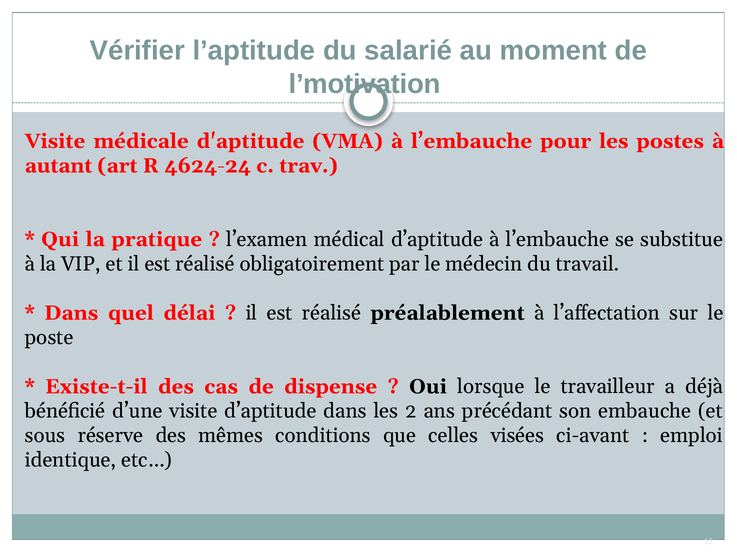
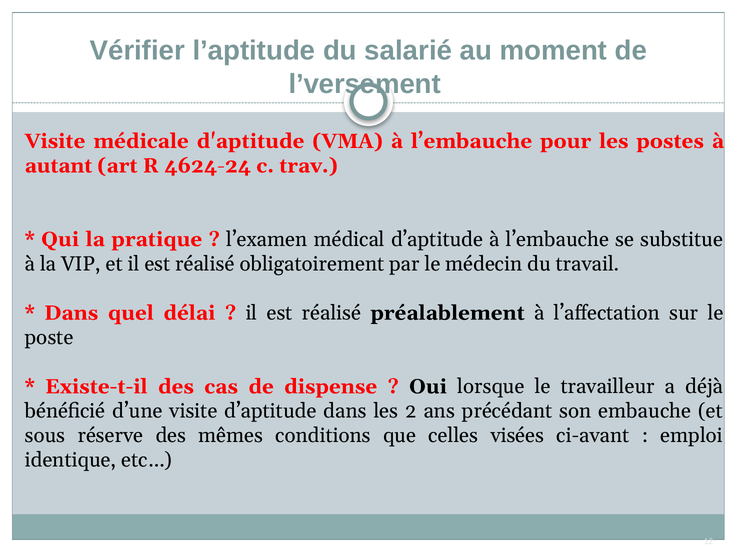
l’motivation: l’motivation -> l’versement
